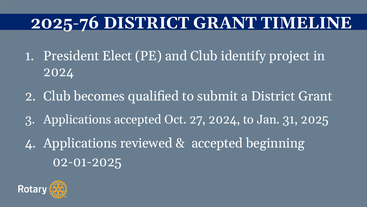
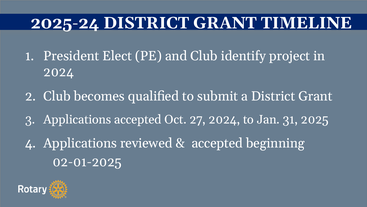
2025-76: 2025-76 -> 2025-24
